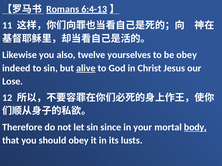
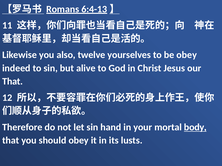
alive underline: present -> none
Lose at (13, 82): Lose -> That
since: since -> hand
